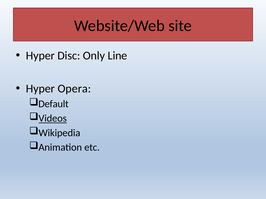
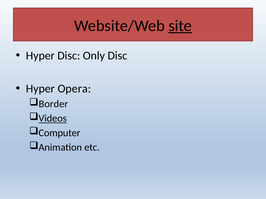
site underline: none -> present
Only Line: Line -> Disc
Default: Default -> Border
Wikipedia: Wikipedia -> Computer
